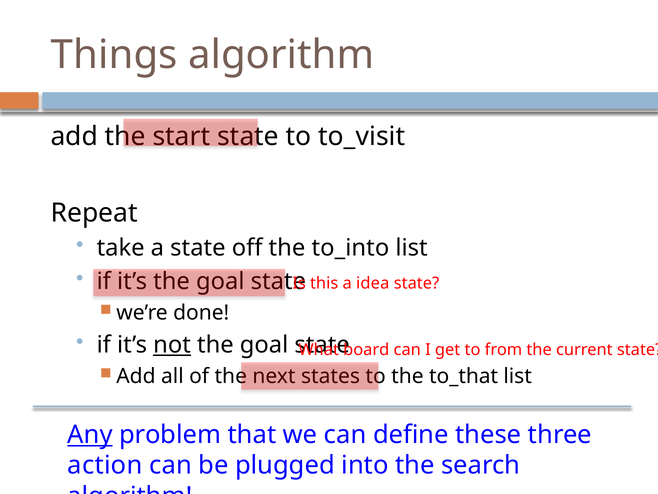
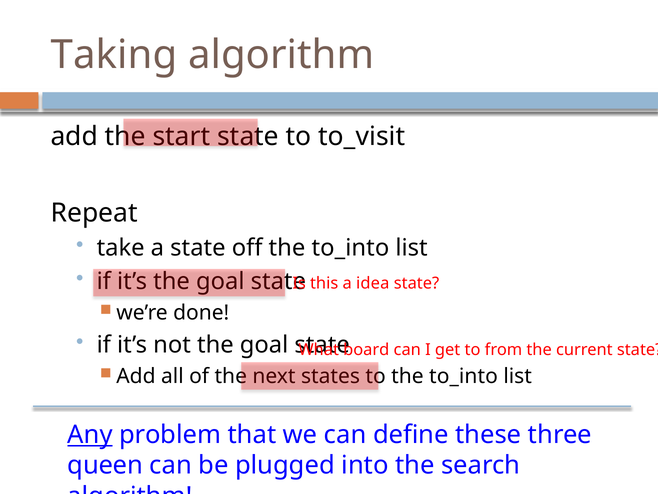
Things: Things -> Taking
not underline: present -> none
to_that at (464, 376): to_that -> to_into
action: action -> queen
